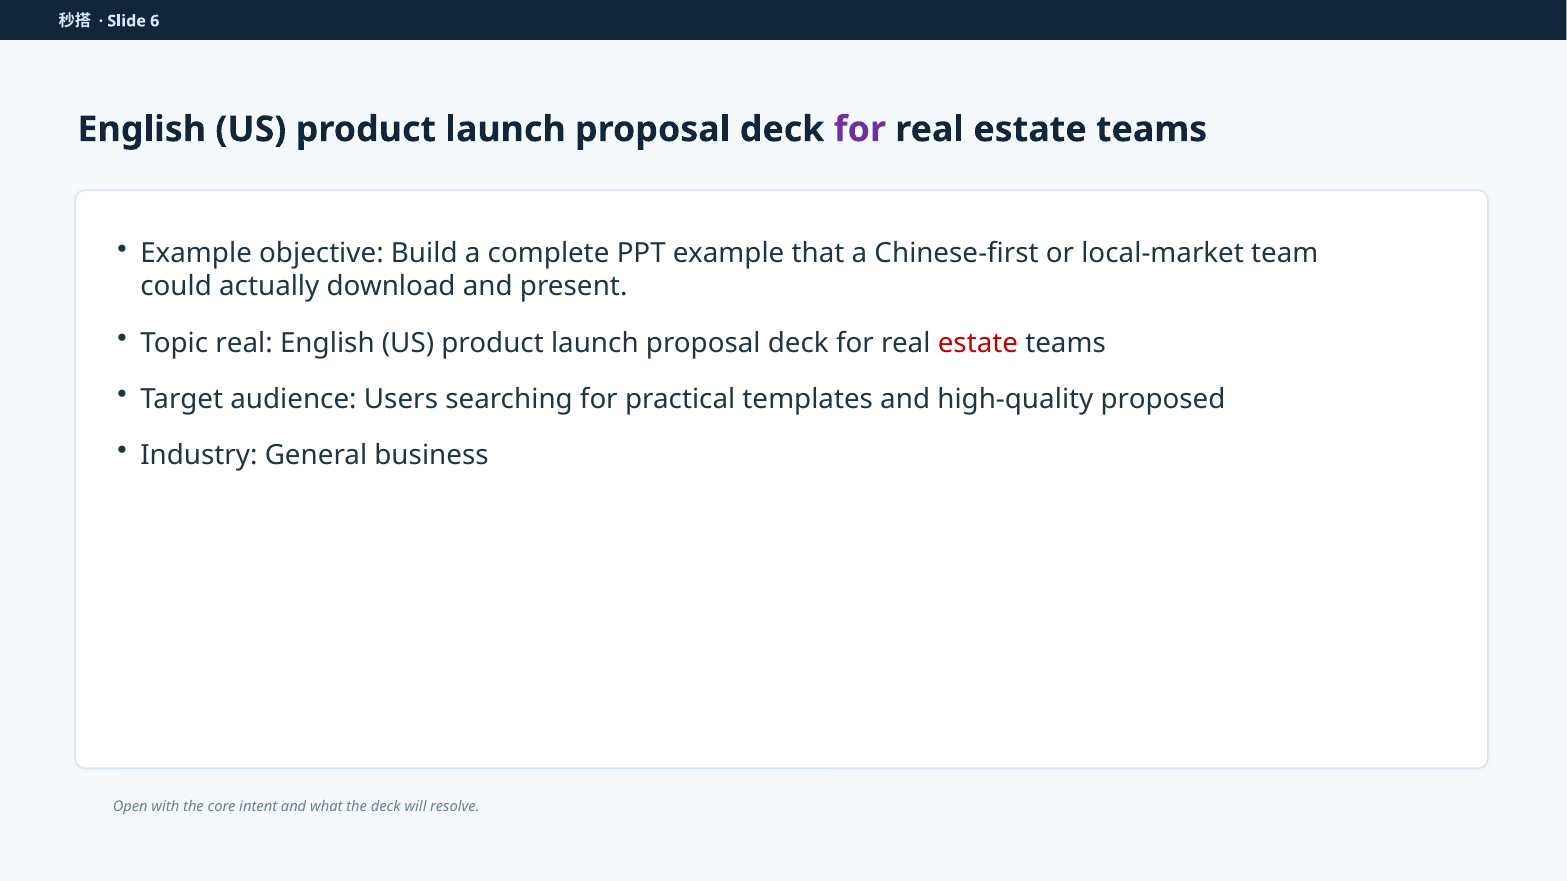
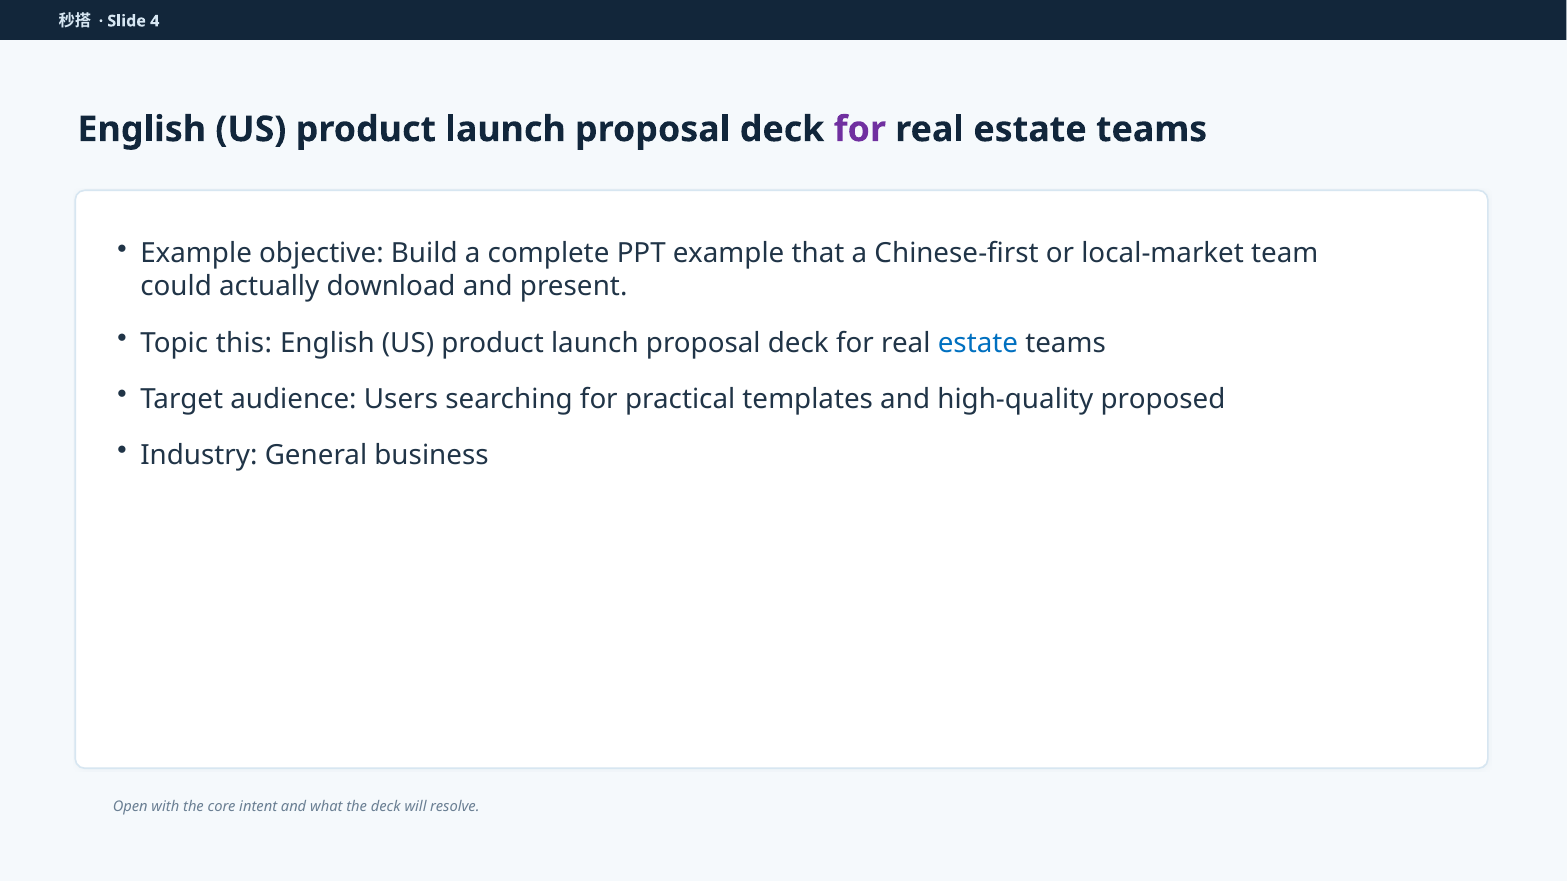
6: 6 -> 4
Topic real: real -> this
estate at (978, 343) colour: red -> blue
